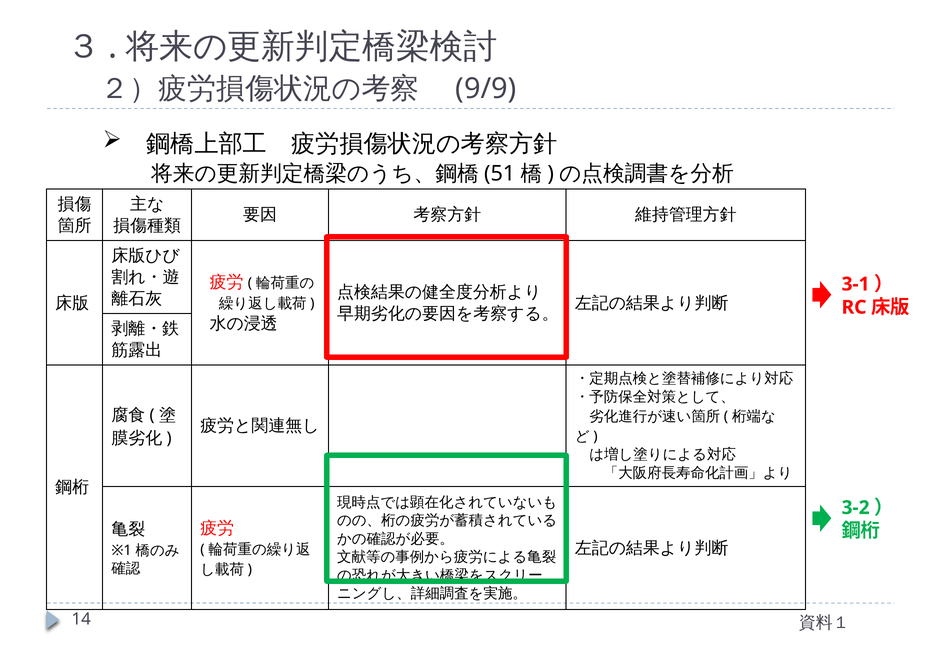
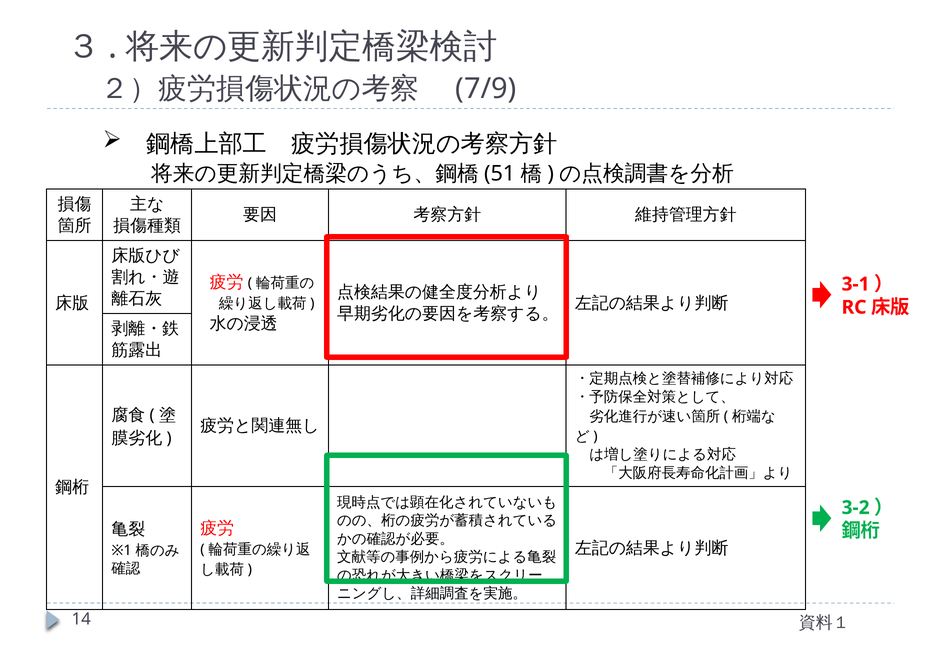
9/9: 9/9 -> 7/9
